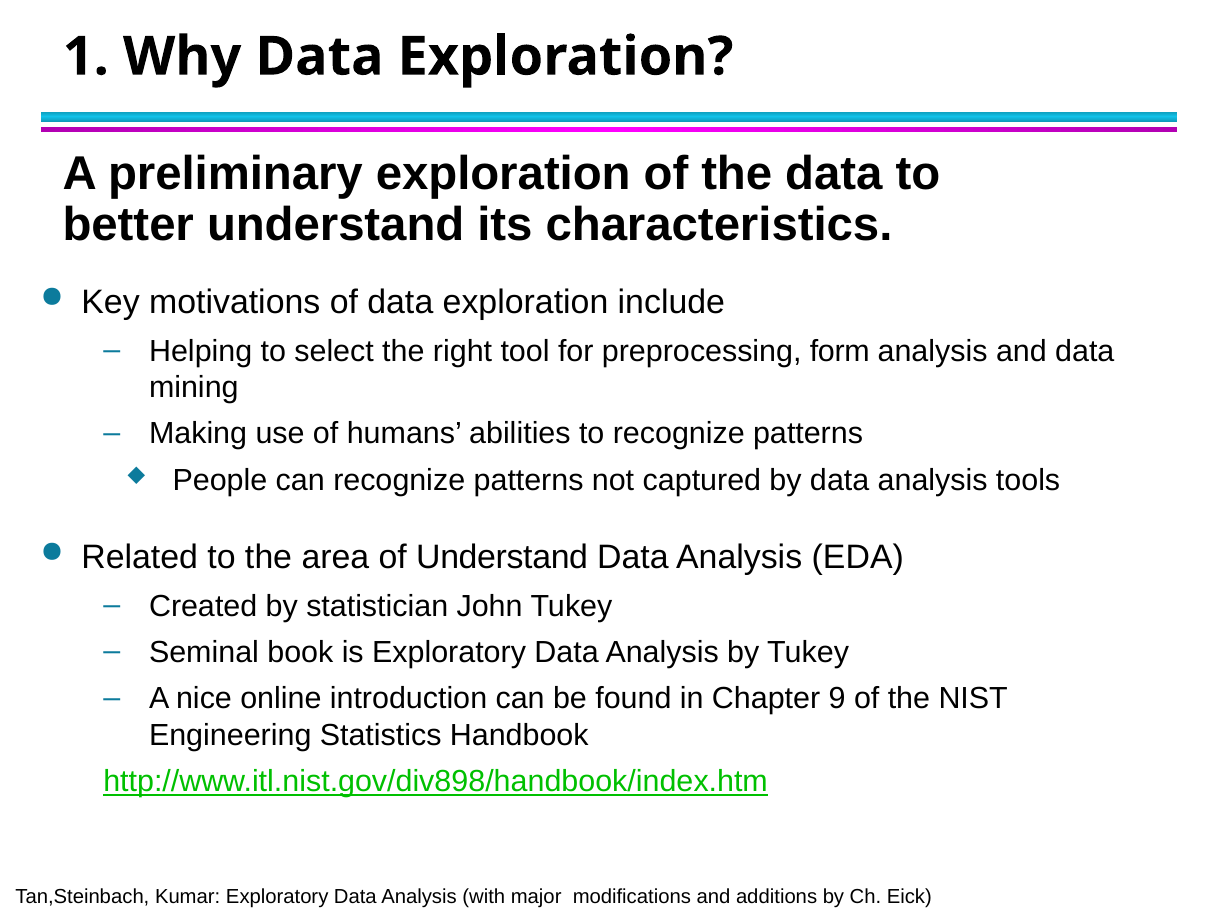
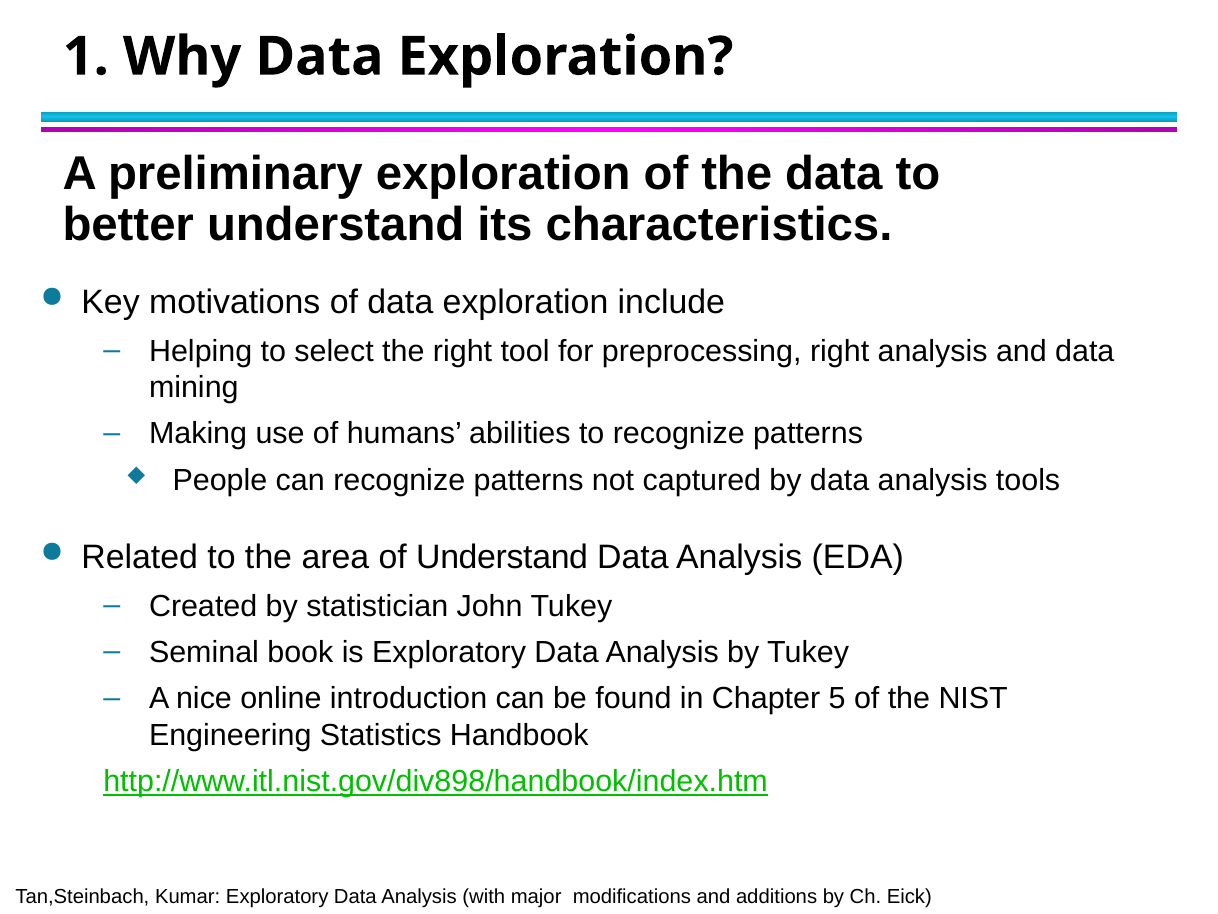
preprocessing form: form -> right
9: 9 -> 5
